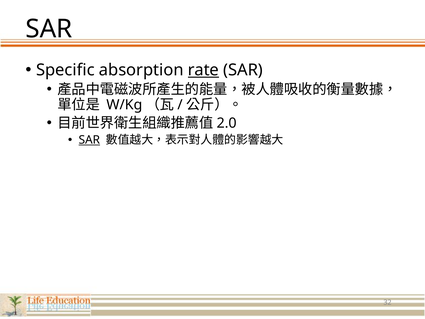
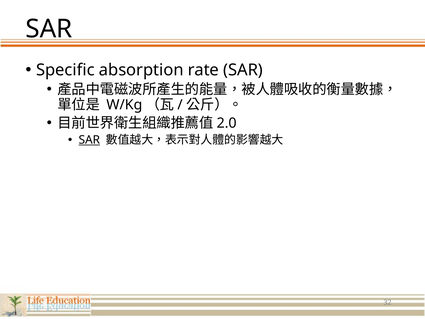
rate underline: present -> none
